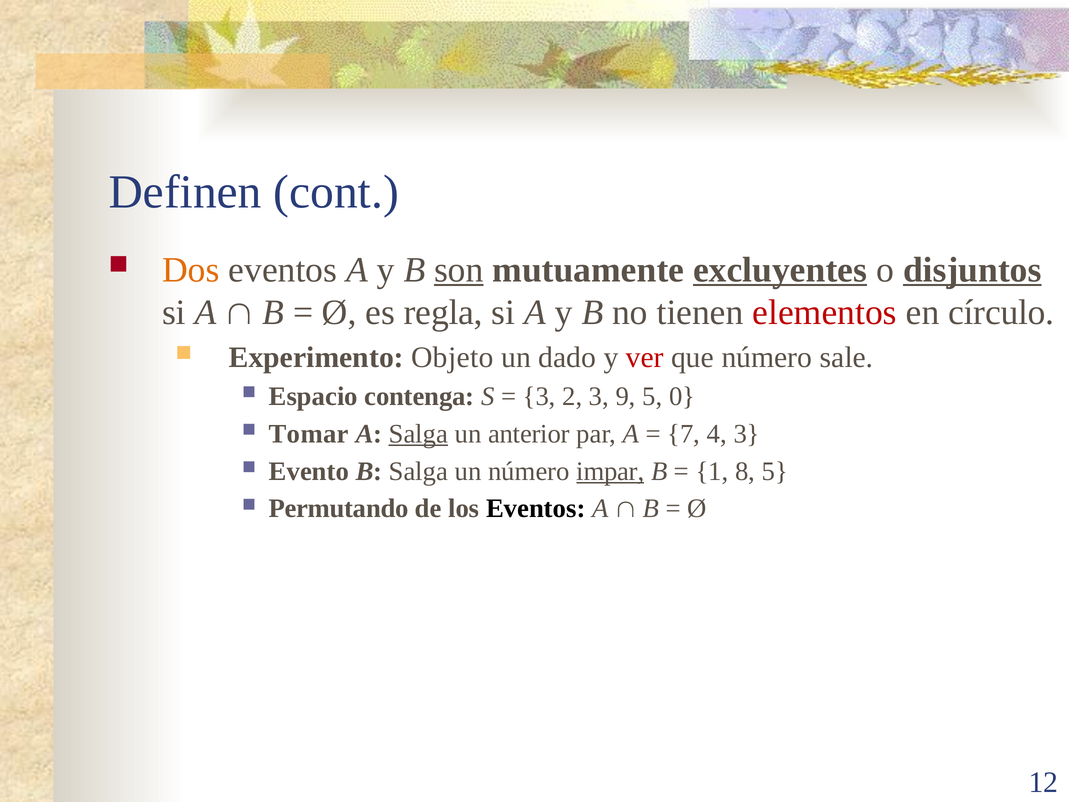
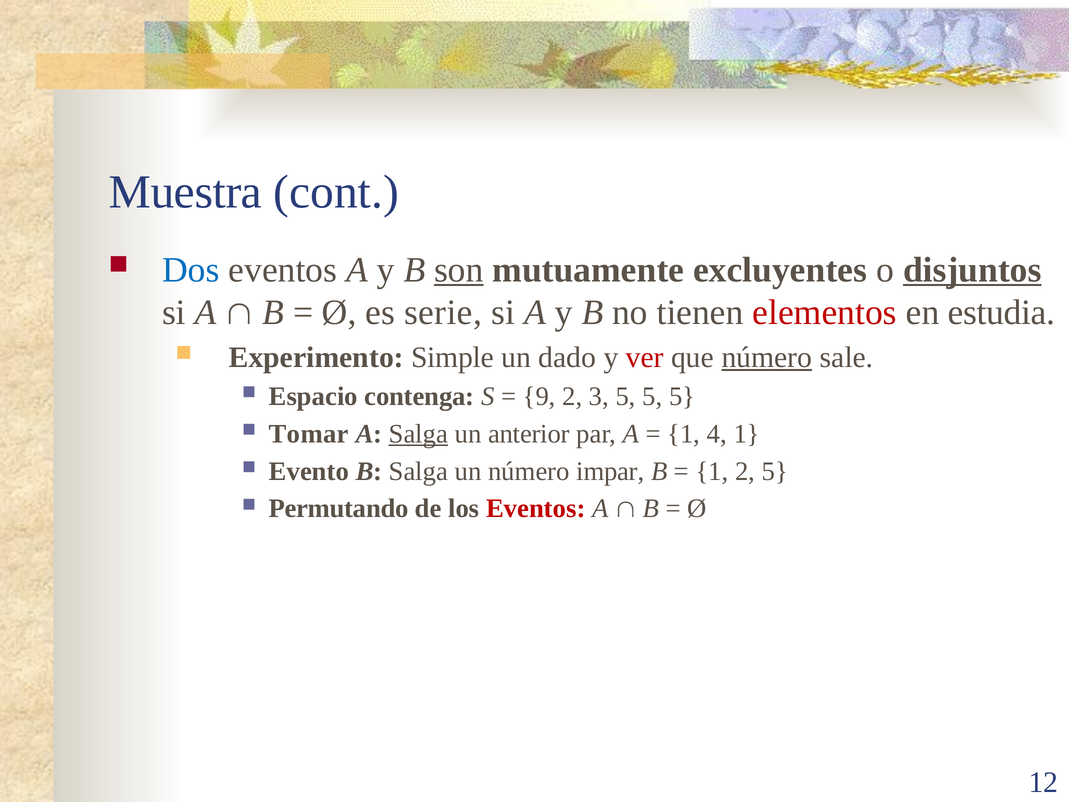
Definen: Definen -> Muestra
Dos colour: orange -> blue
excluyentes underline: present -> none
regla: regla -> serie
círculo: círculo -> estudia
Objeto: Objeto -> Simple
número at (767, 357) underline: none -> present
3 at (539, 396): 3 -> 9
3 9: 9 -> 5
0 at (682, 396): 0 -> 5
7 at (684, 434): 7 -> 1
4 3: 3 -> 1
impar underline: present -> none
1 8: 8 -> 2
Eventos at (536, 508) colour: black -> red
